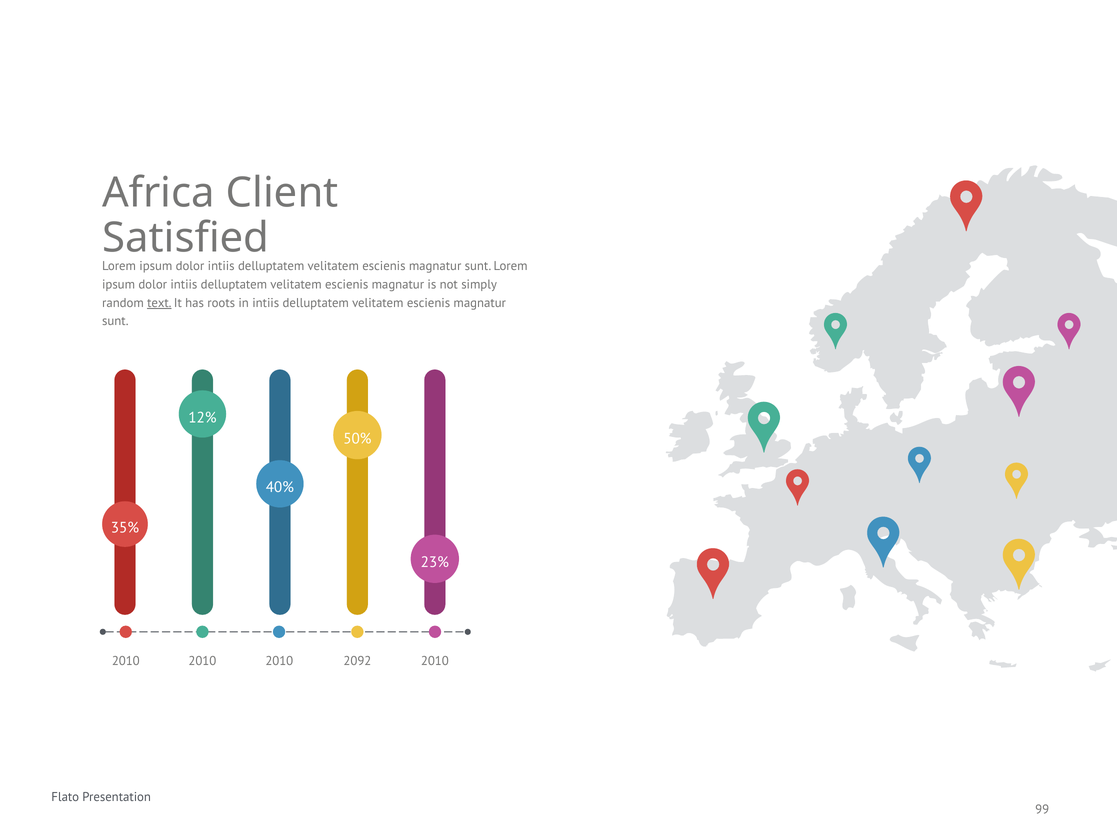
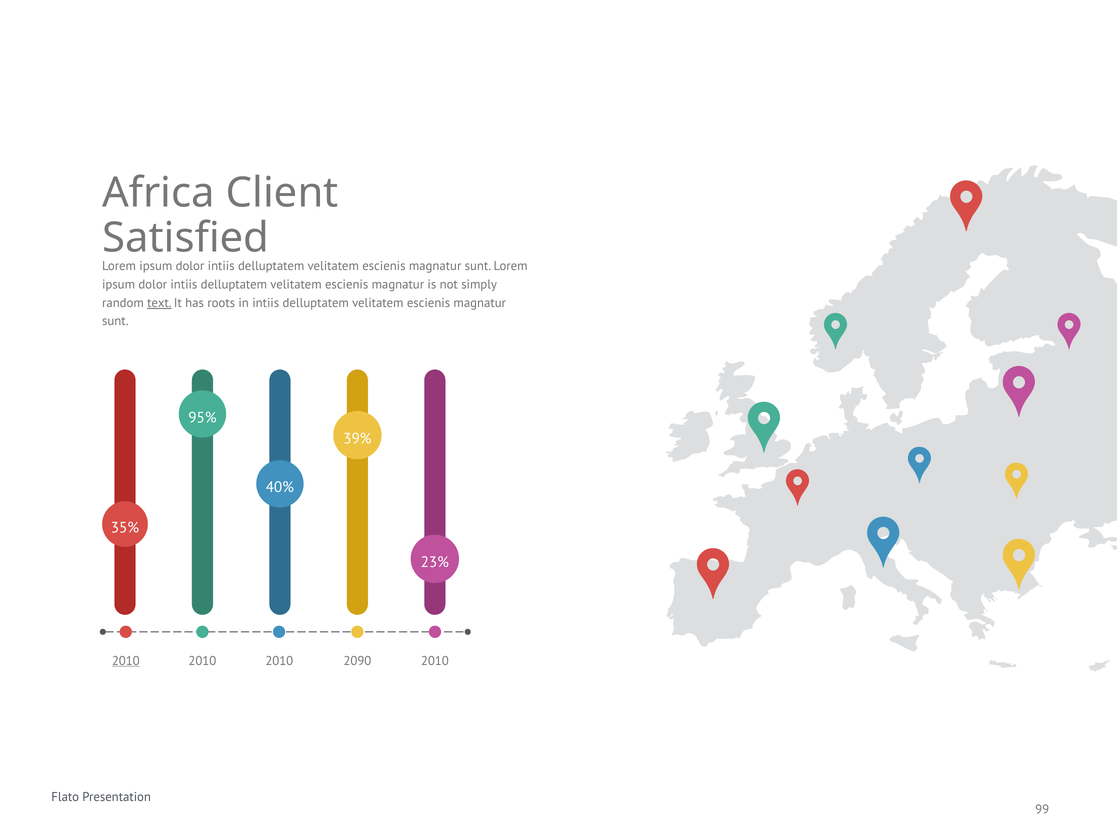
12%: 12% -> 95%
50%: 50% -> 39%
2010 at (126, 661) underline: none -> present
2092: 2092 -> 2090
